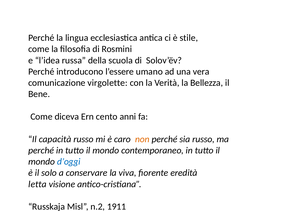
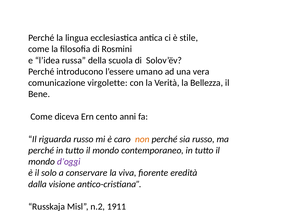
capacità: capacità -> riguarda
d’oggi colour: blue -> purple
letta: letta -> dalla
